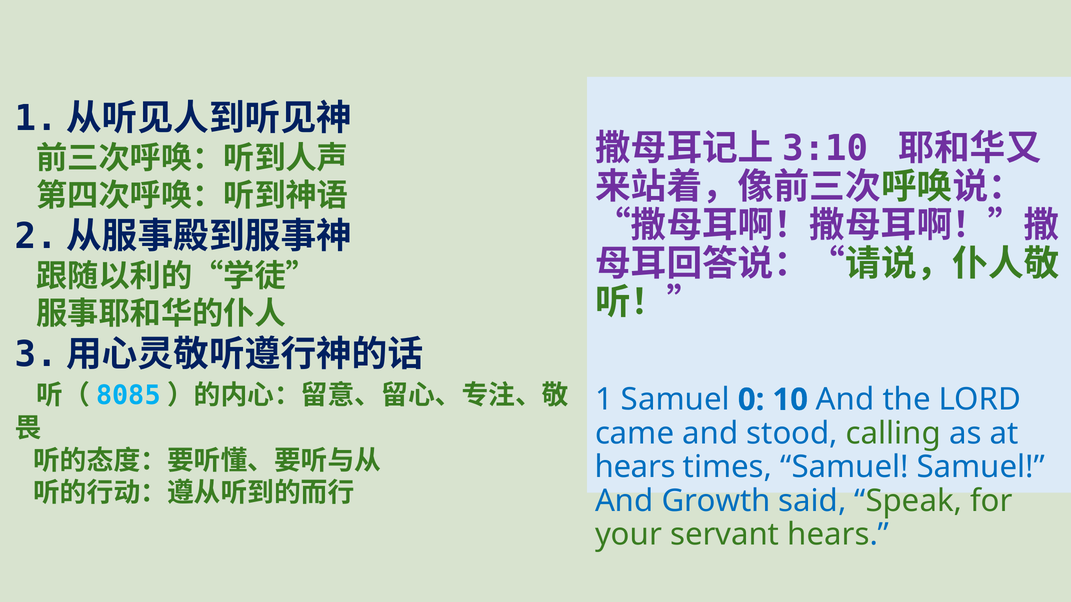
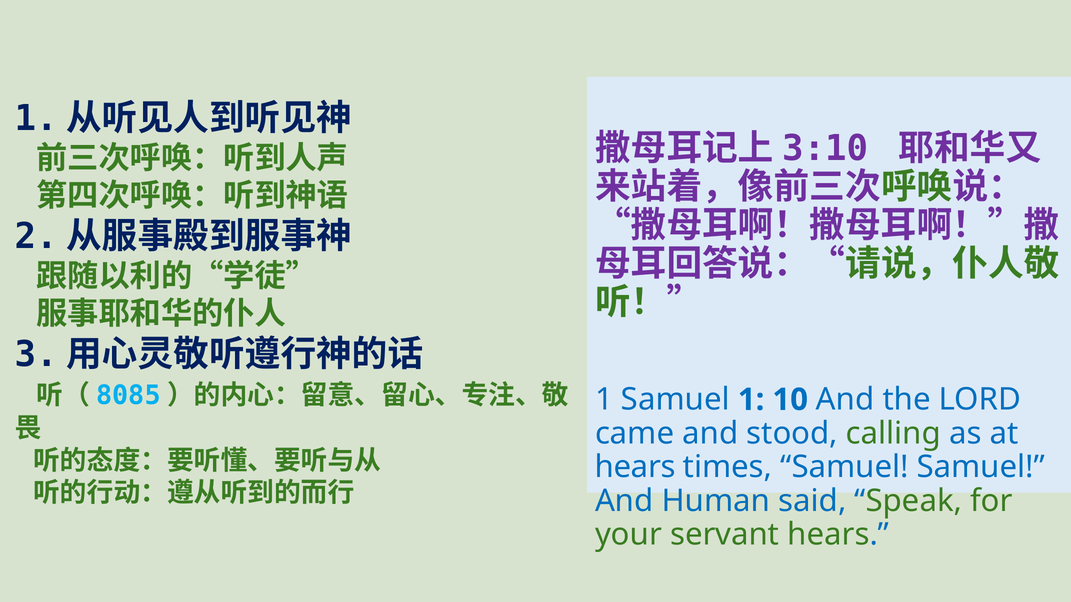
Samuel 0: 0 -> 1
Growth: Growth -> Human
